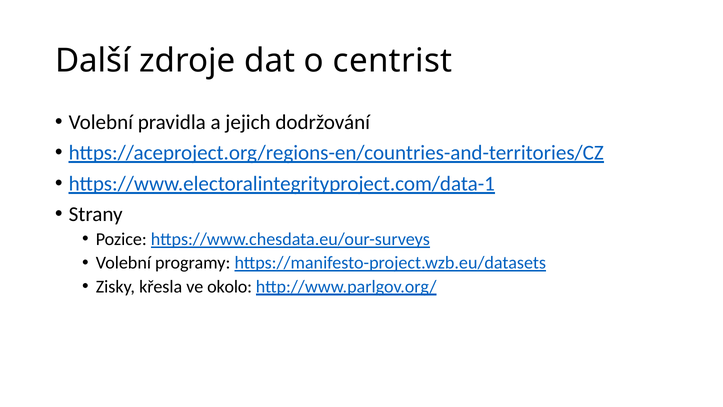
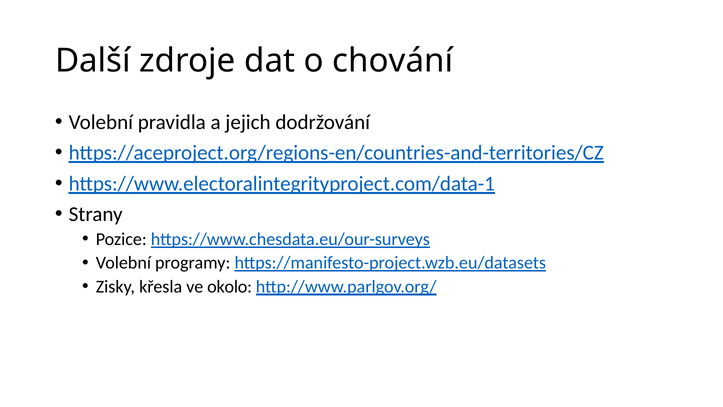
centrist: centrist -> chování
